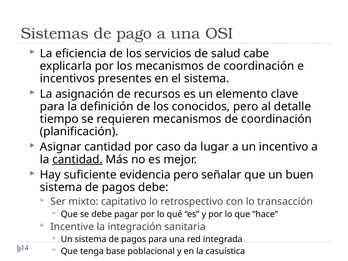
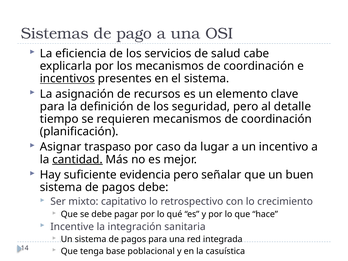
incentivos underline: none -> present
conocidos: conocidos -> seguridad
Asignar cantidad: cantidad -> traspaso
transacción: transacción -> crecimiento
